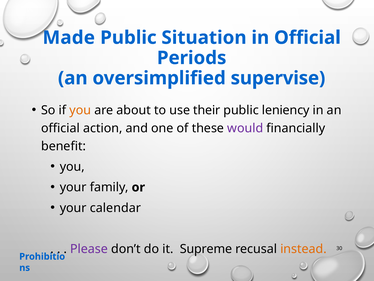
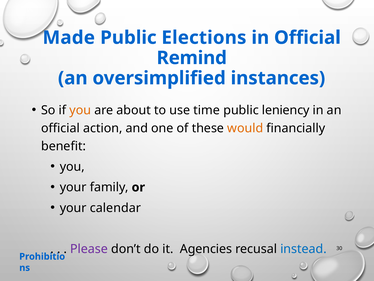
Situation: Situation -> Elections
Periods: Periods -> Remind
supervise: supervise -> instances
their: their -> time
would colour: purple -> orange
Supreme: Supreme -> Agencies
instead colour: orange -> blue
